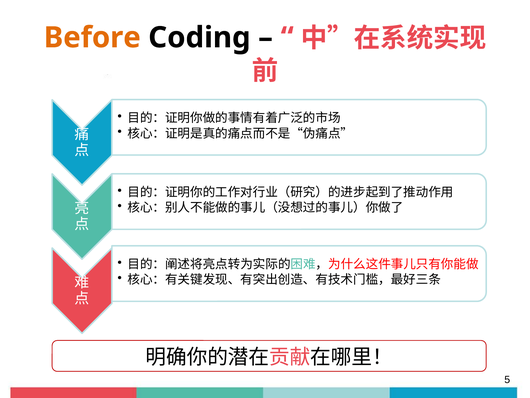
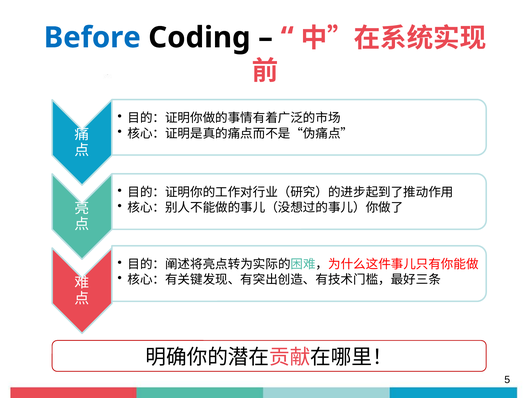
Before colour: orange -> blue
